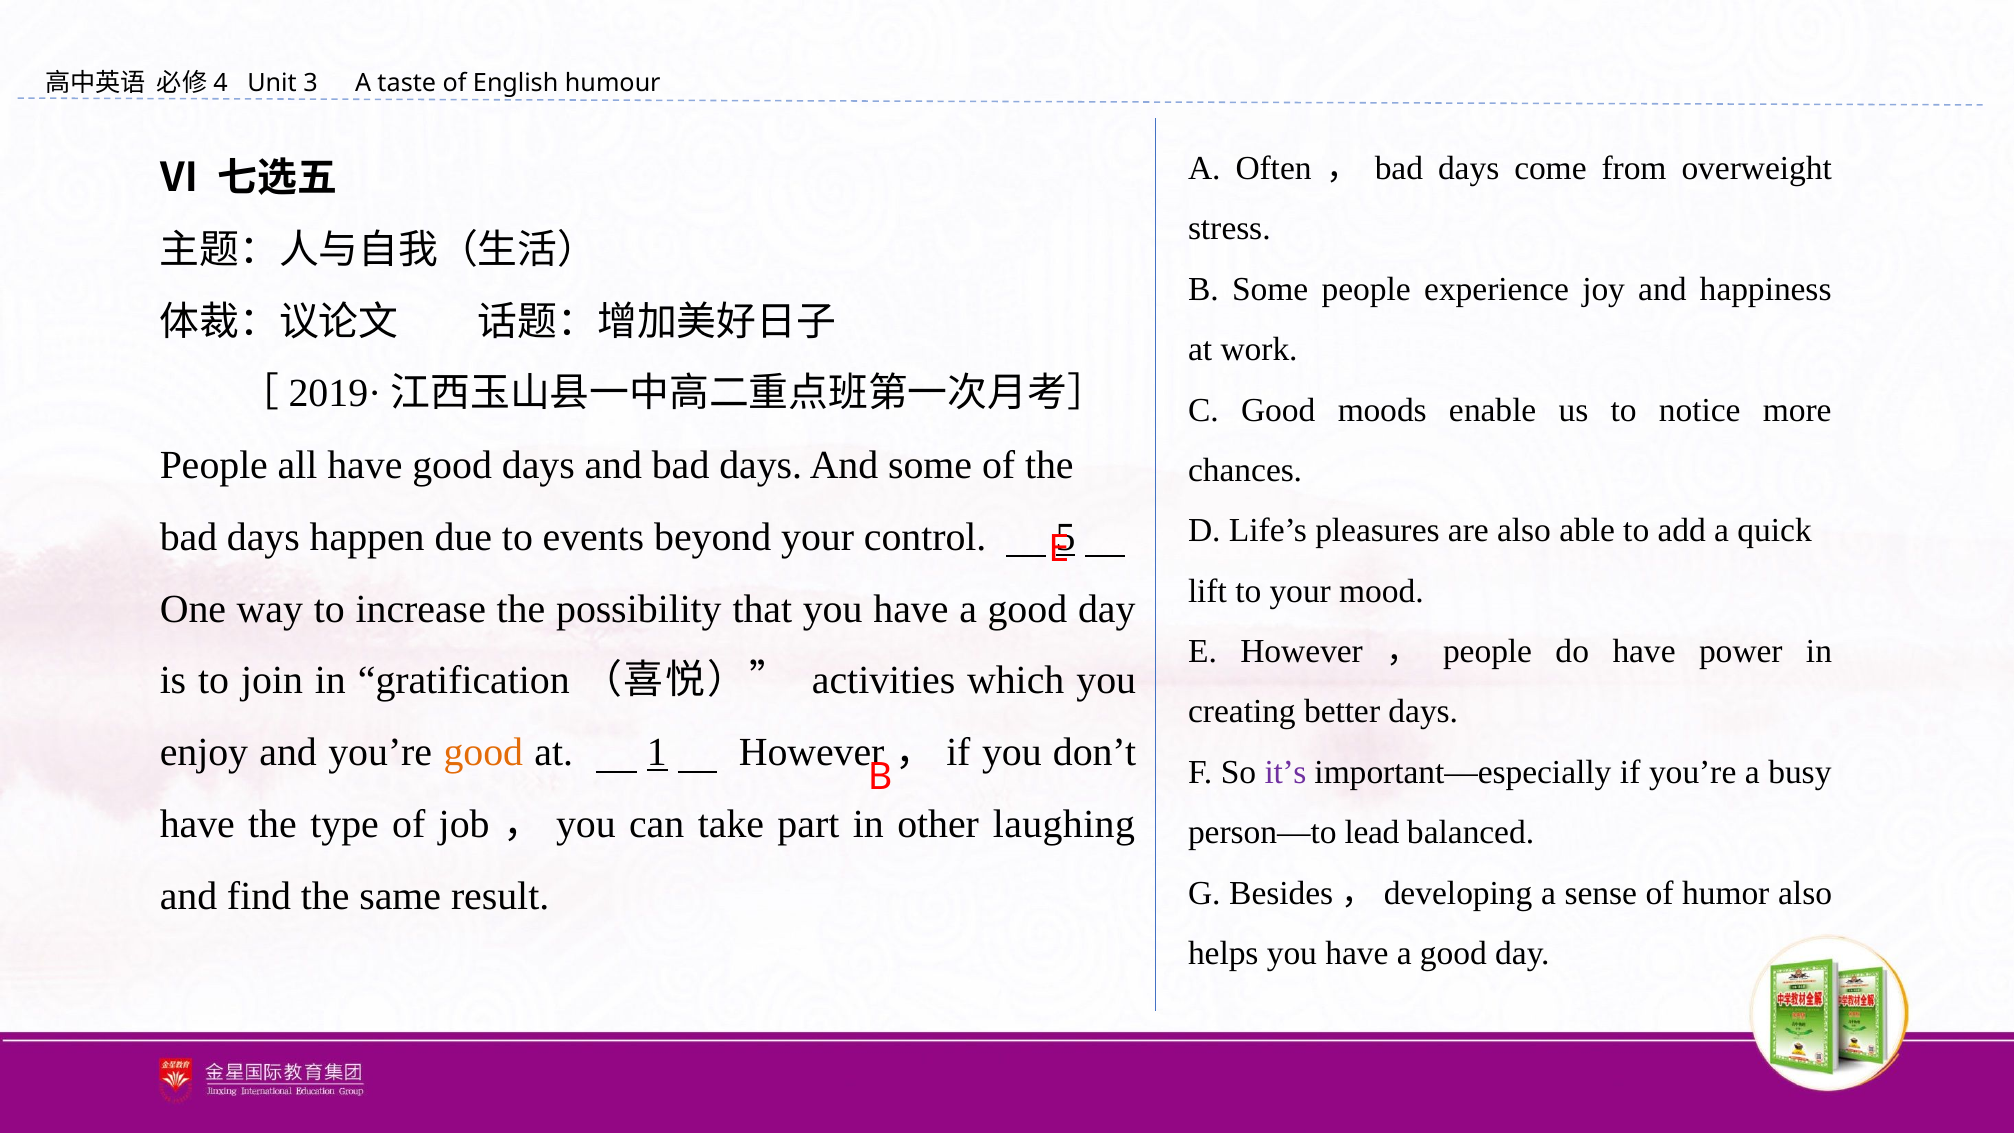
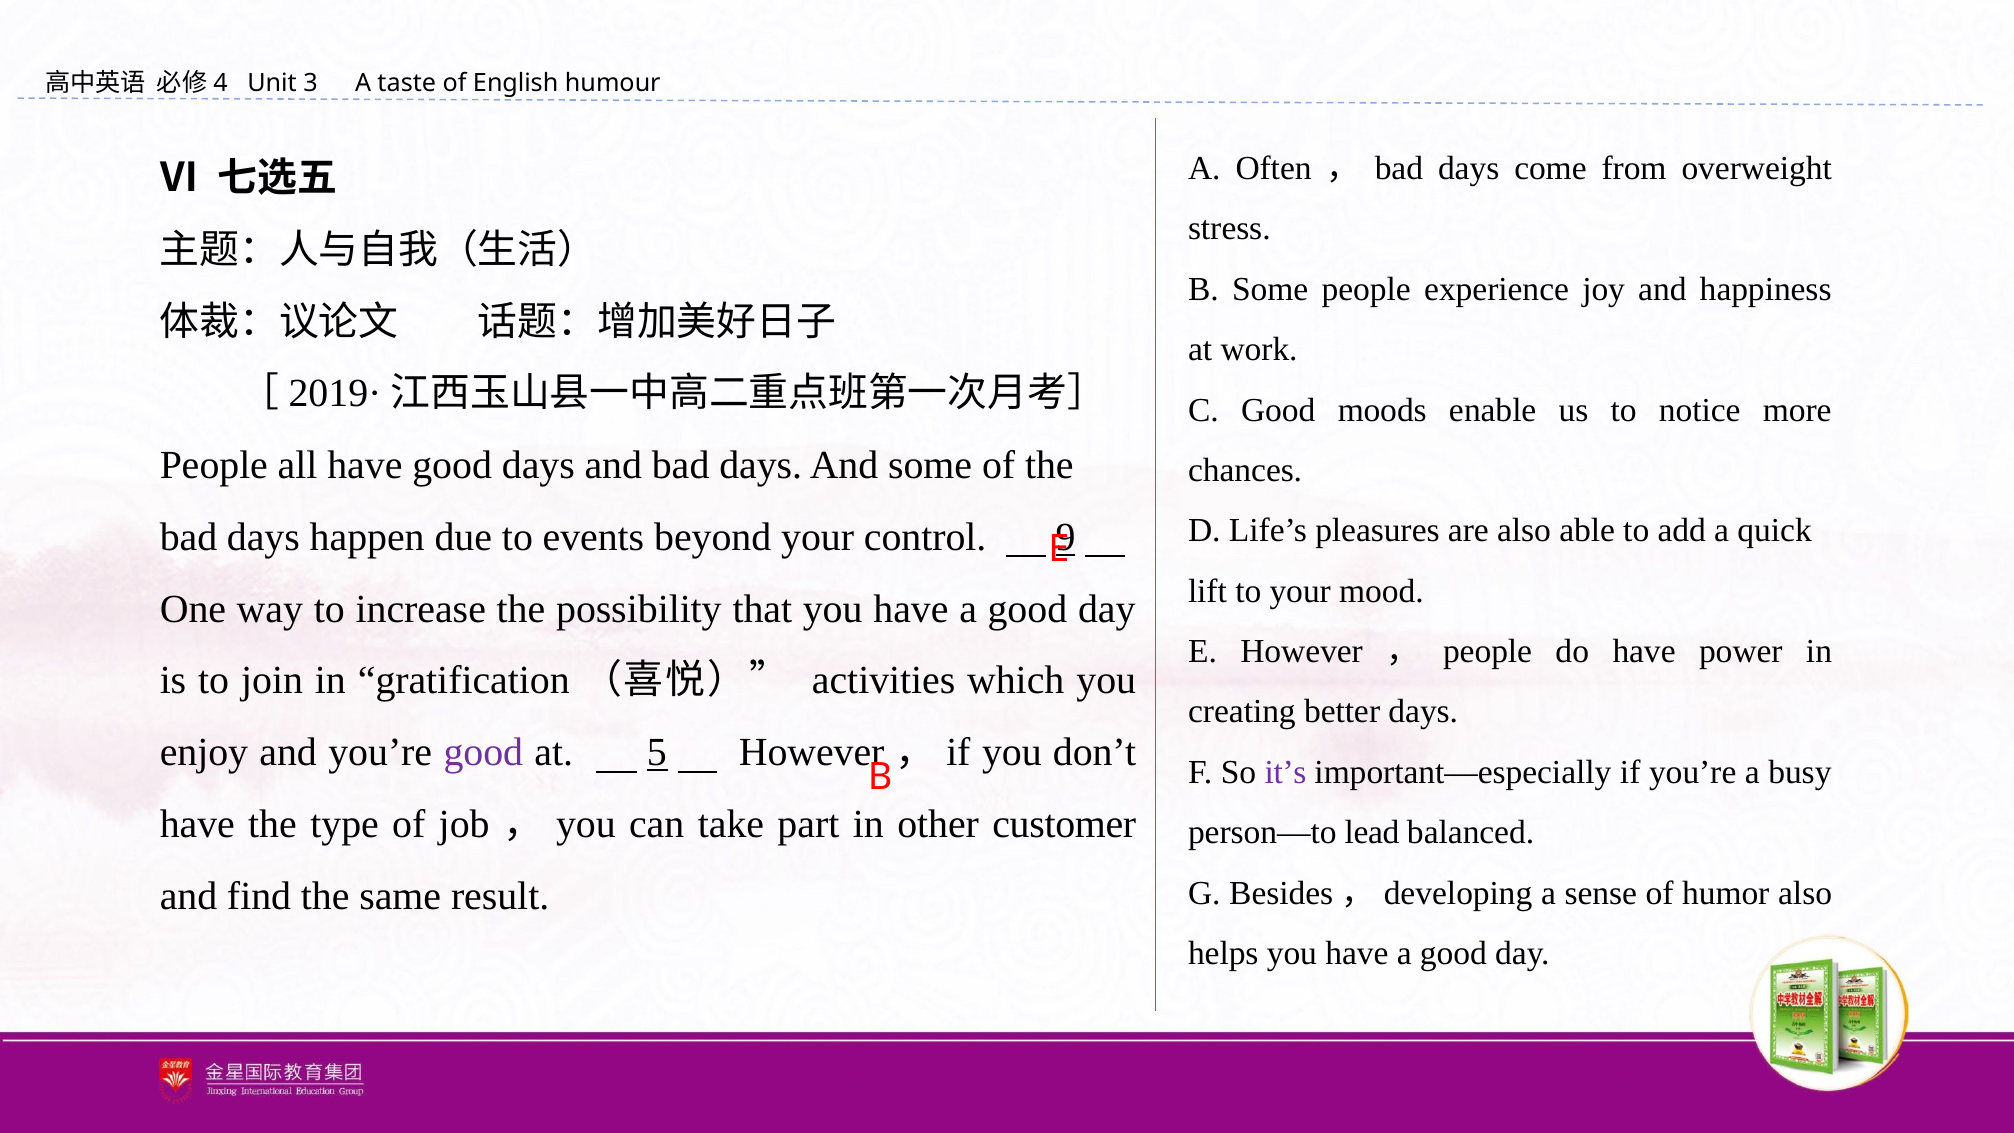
5: 5 -> 9
good at (483, 752) colour: orange -> purple
1: 1 -> 5
laughing: laughing -> customer
